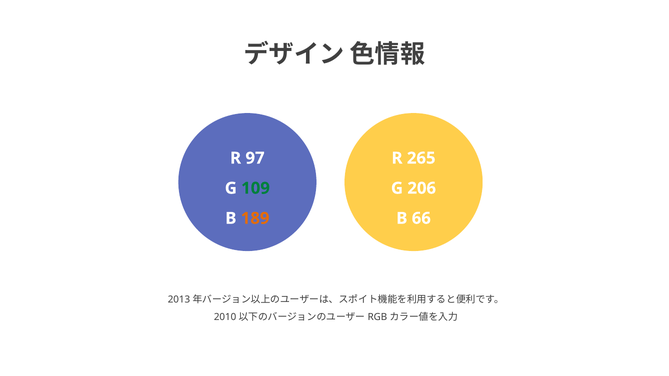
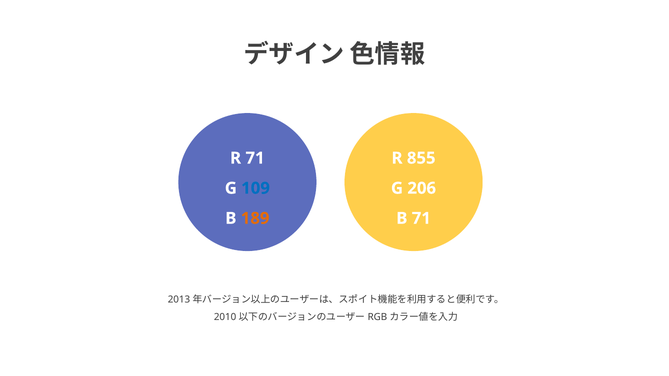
R 97: 97 -> 71
265: 265 -> 855
109 colour: green -> blue
B 66: 66 -> 71
